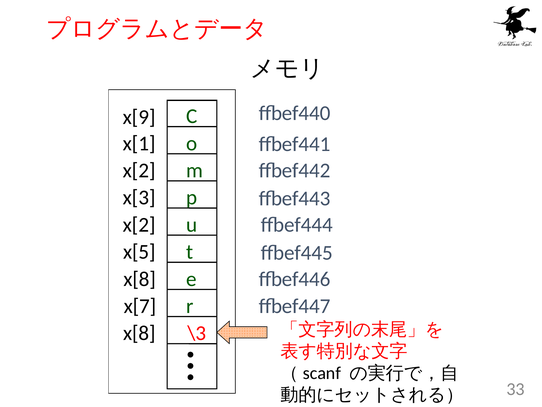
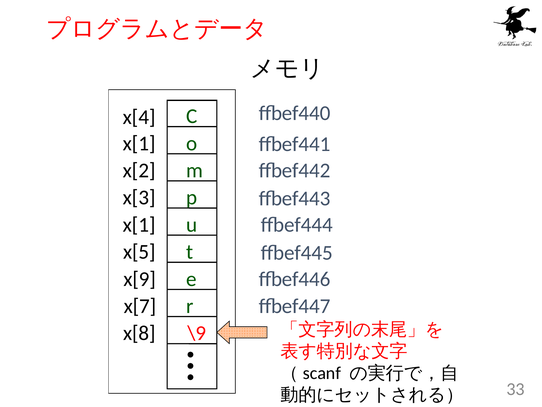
x[9: x[9 -> x[4
x[2 at (139, 225): x[2 -> x[1
x[8 at (140, 279): x[8 -> x[9
\3: \3 -> \9
